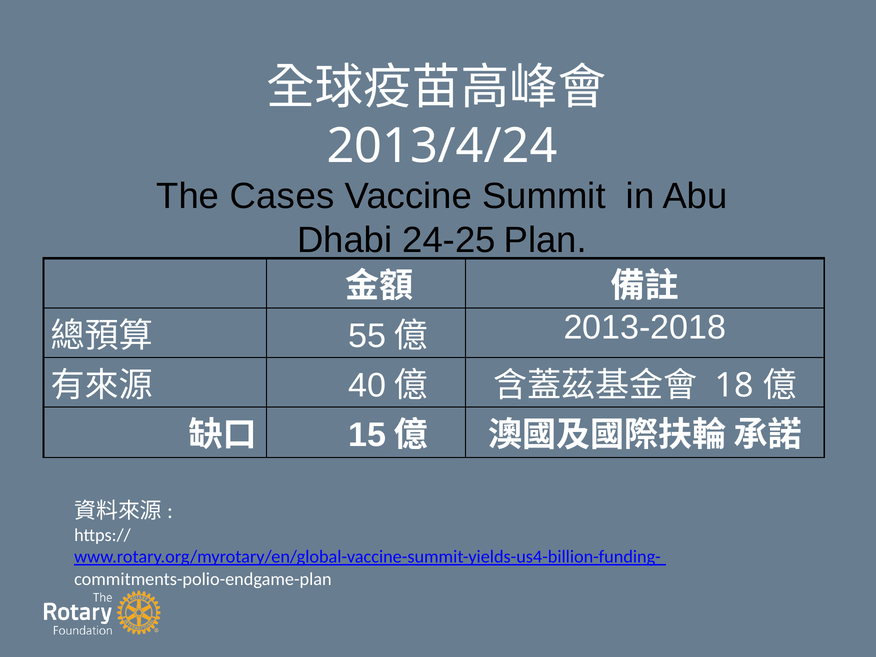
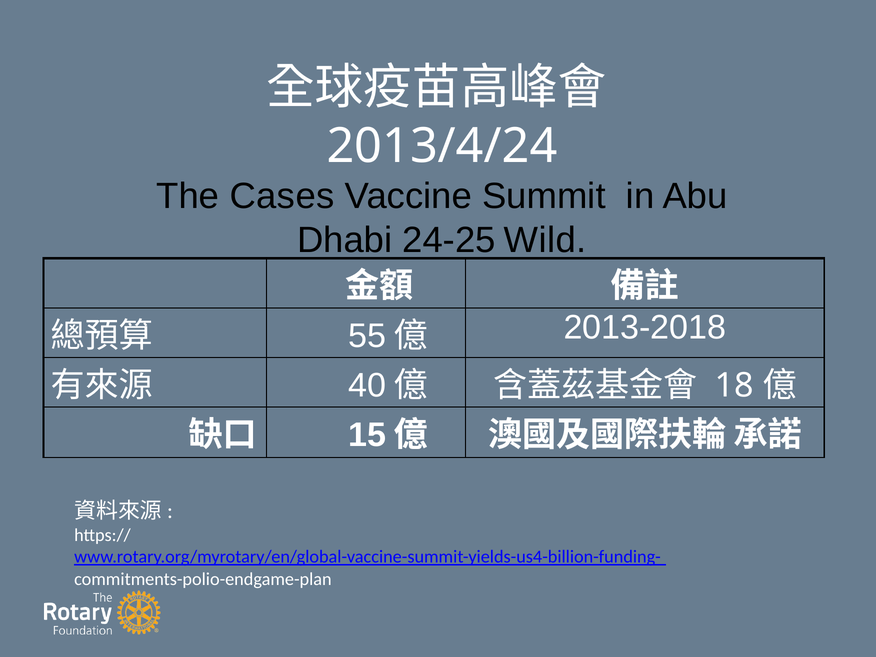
Plan: Plan -> Wild
